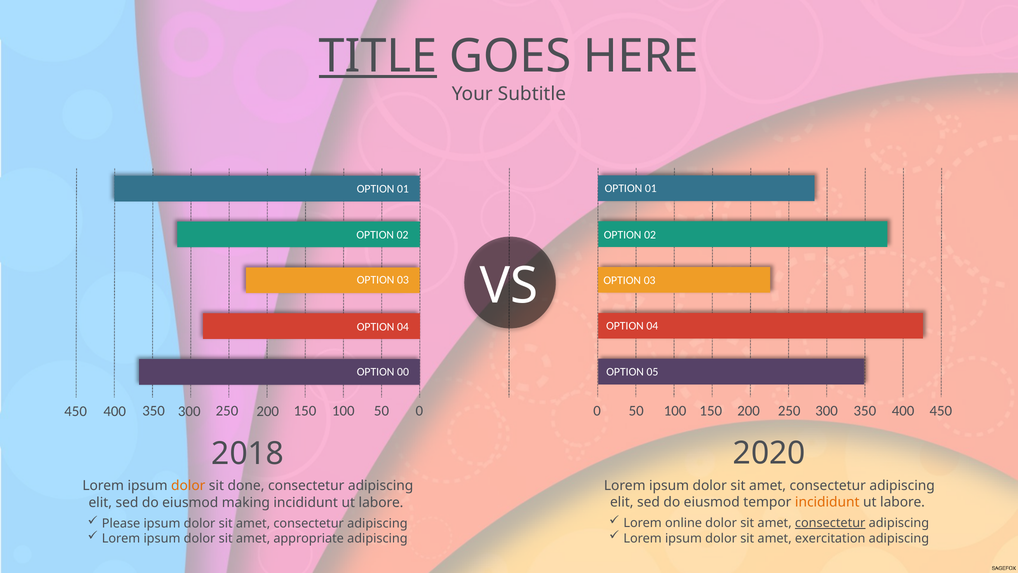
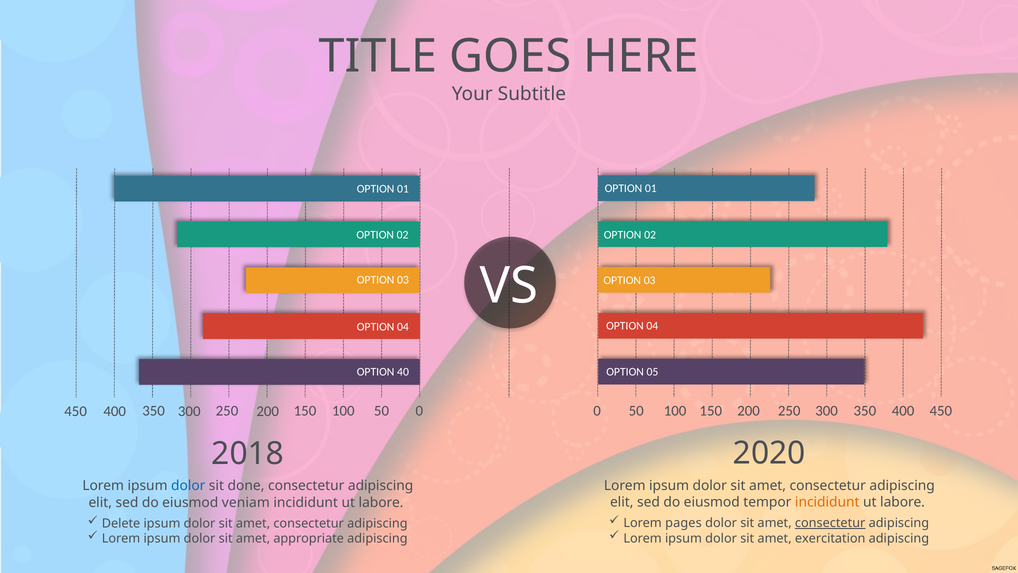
TITLE underline: present -> none
00: 00 -> 40
dolor at (188, 486) colour: orange -> blue
making: making -> veniam
online: online -> pages
Please: Please -> Delete
